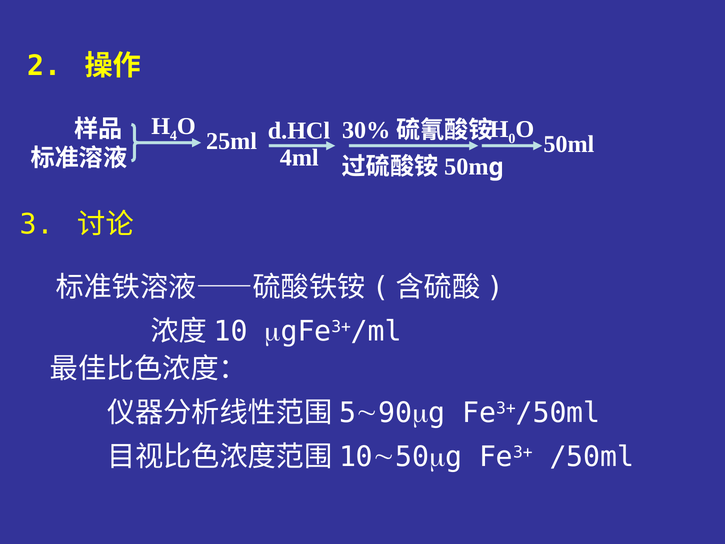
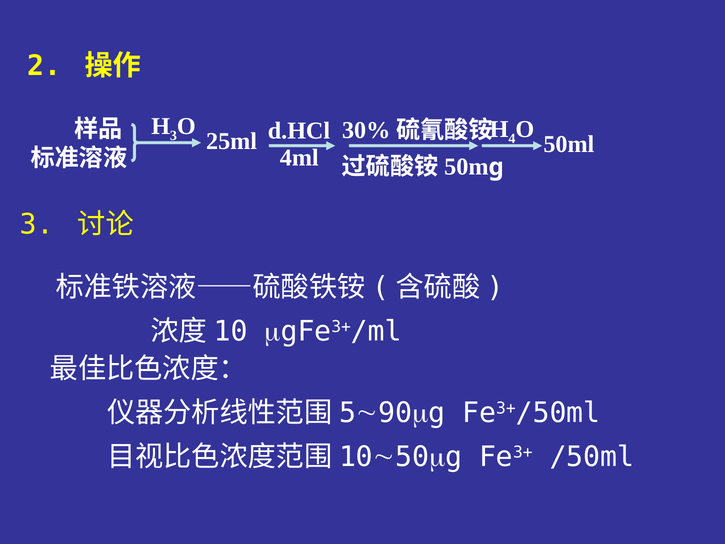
4 at (173, 135): 4 -> 3
0: 0 -> 4
